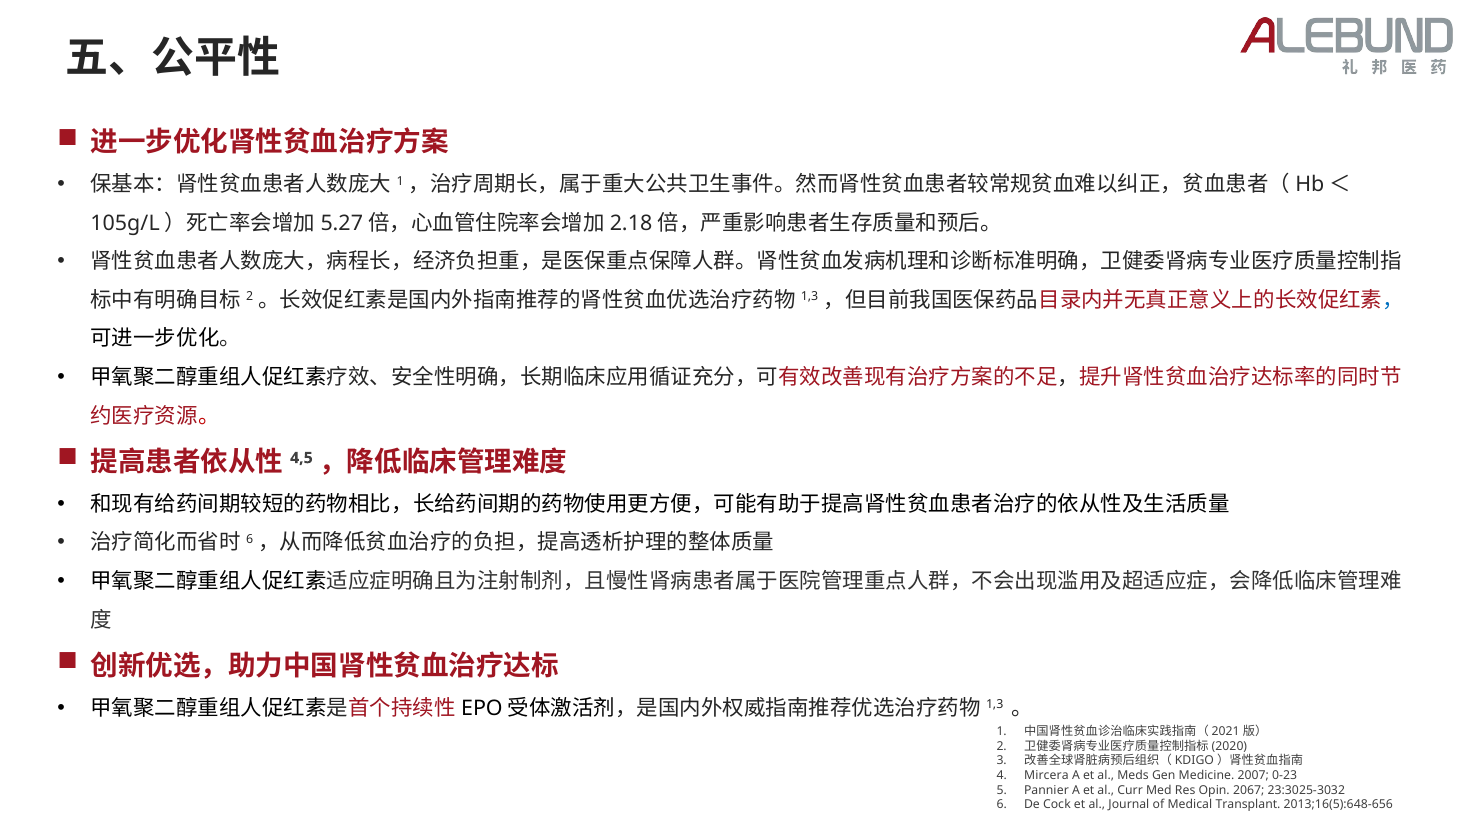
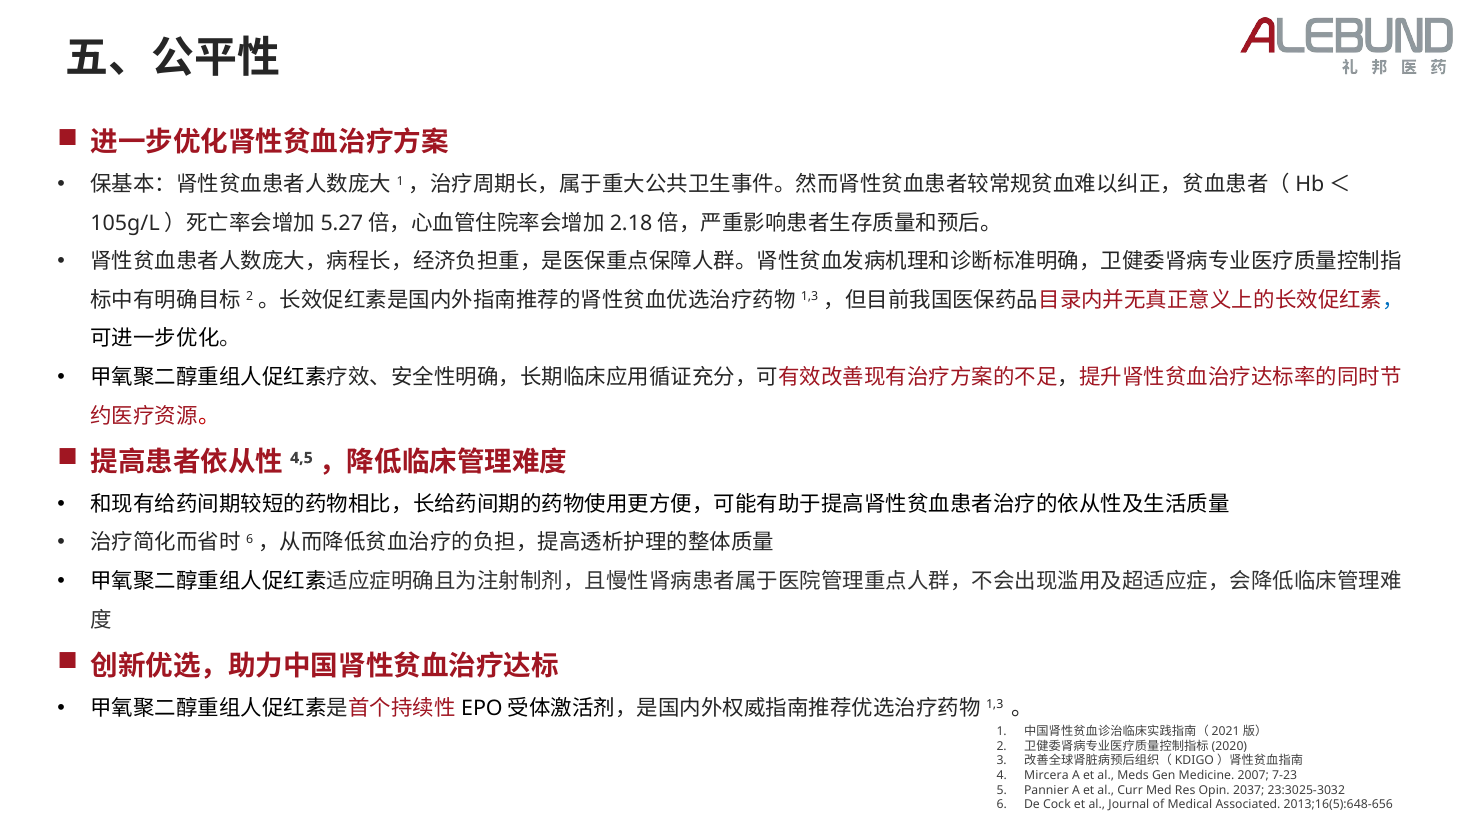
0-23: 0-23 -> 7-23
2067: 2067 -> 2037
Transplant: Transplant -> Associated
